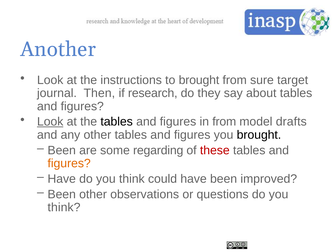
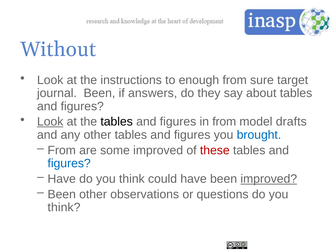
Another: Another -> Without
to brought: brought -> enough
journal Then: Then -> Been
research: research -> answers
brought at (259, 135) colour: black -> blue
Been at (62, 150): Been -> From
some regarding: regarding -> improved
figures at (69, 163) colour: orange -> blue
improved at (269, 179) underline: none -> present
